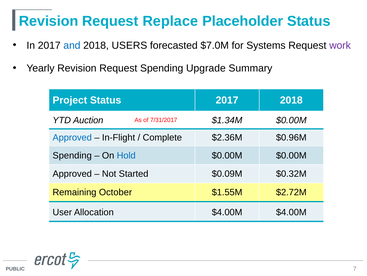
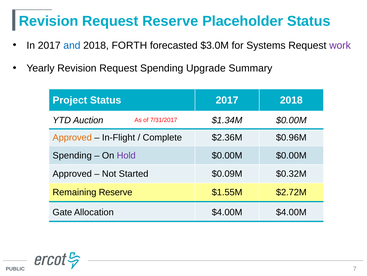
Request Replace: Replace -> Reserve
USERS: USERS -> FORTH
$7.0M: $7.0M -> $3.0M
Approved at (72, 137) colour: blue -> orange
Hold colour: blue -> purple
Remaining October: October -> Reserve
User: User -> Gate
